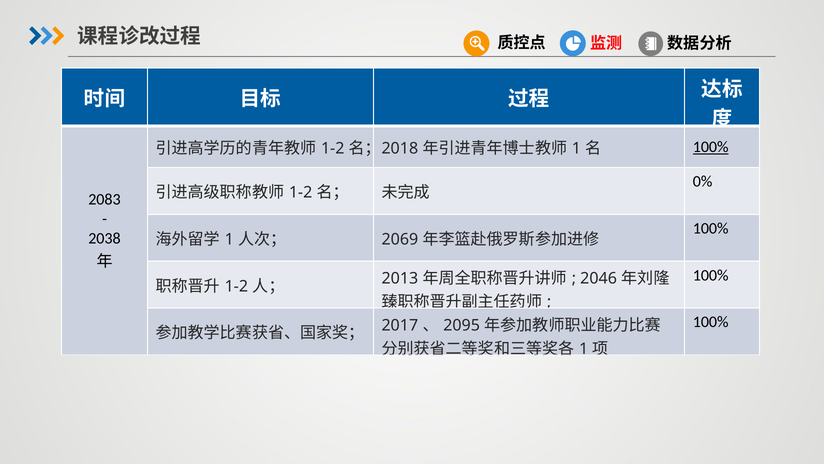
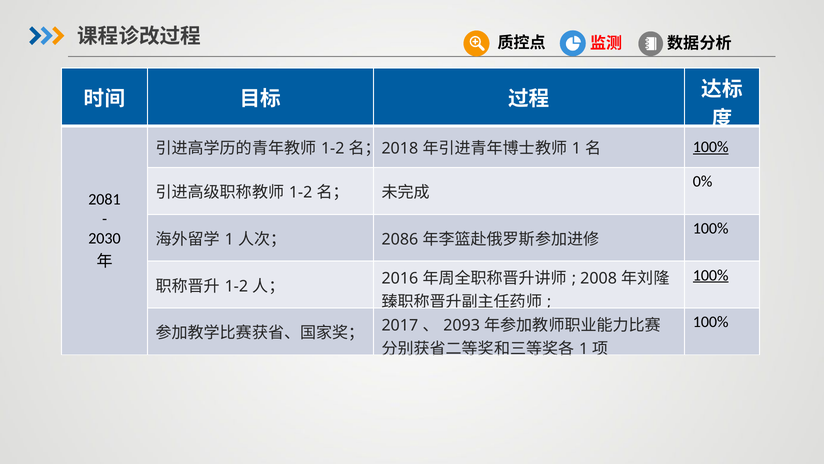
2083: 2083 -> 2081
2038: 2038 -> 2030
2069: 2069 -> 2086
100% at (711, 275) underline: none -> present
2013: 2013 -> 2016
2046: 2046 -> 2008
2095: 2095 -> 2093
